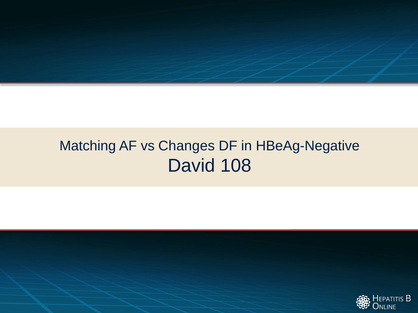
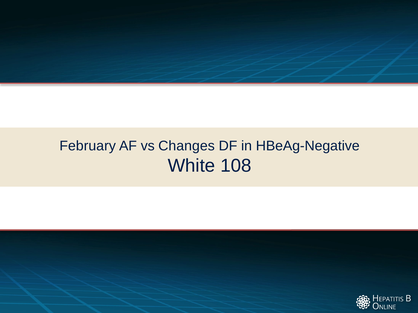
Matching: Matching -> February
David: David -> White
